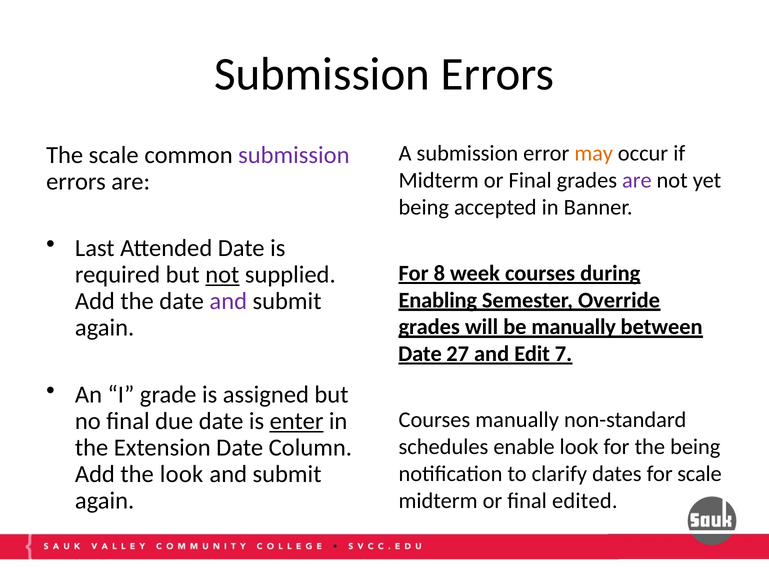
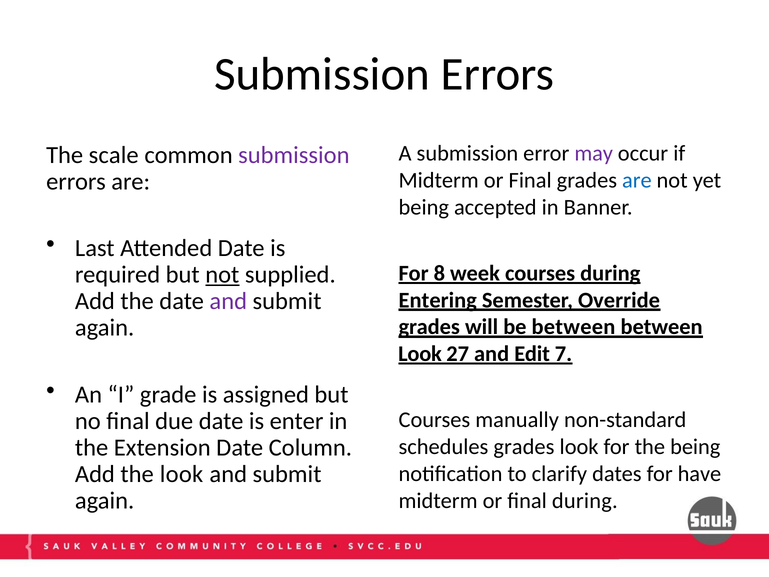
may colour: orange -> purple
are at (637, 180) colour: purple -> blue
Enabling: Enabling -> Entering
be manually: manually -> between
Date at (420, 354): Date -> Look
enter underline: present -> none
schedules enable: enable -> grades
for scale: scale -> have
final edited: edited -> during
